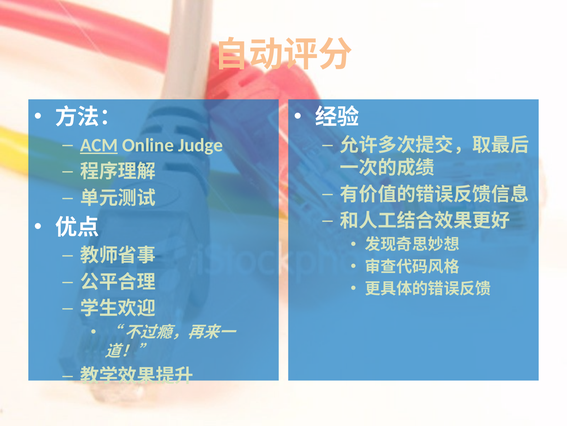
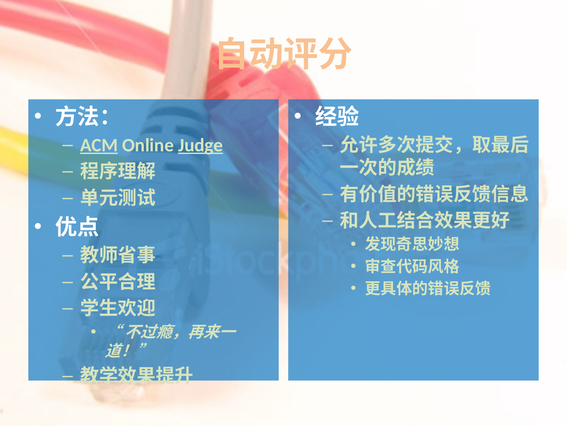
Judge underline: none -> present
